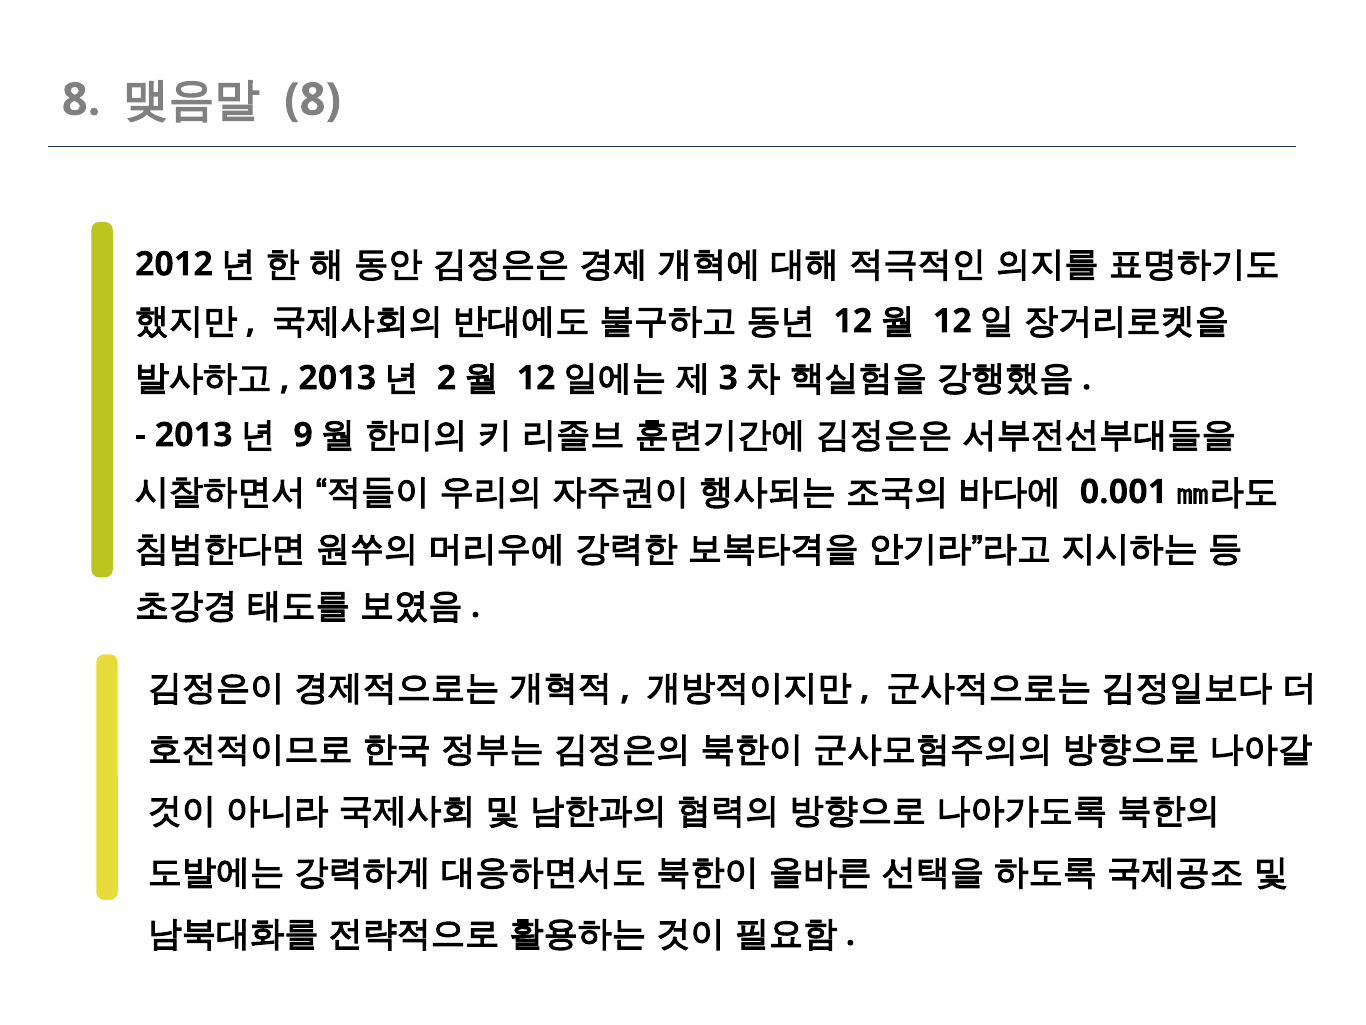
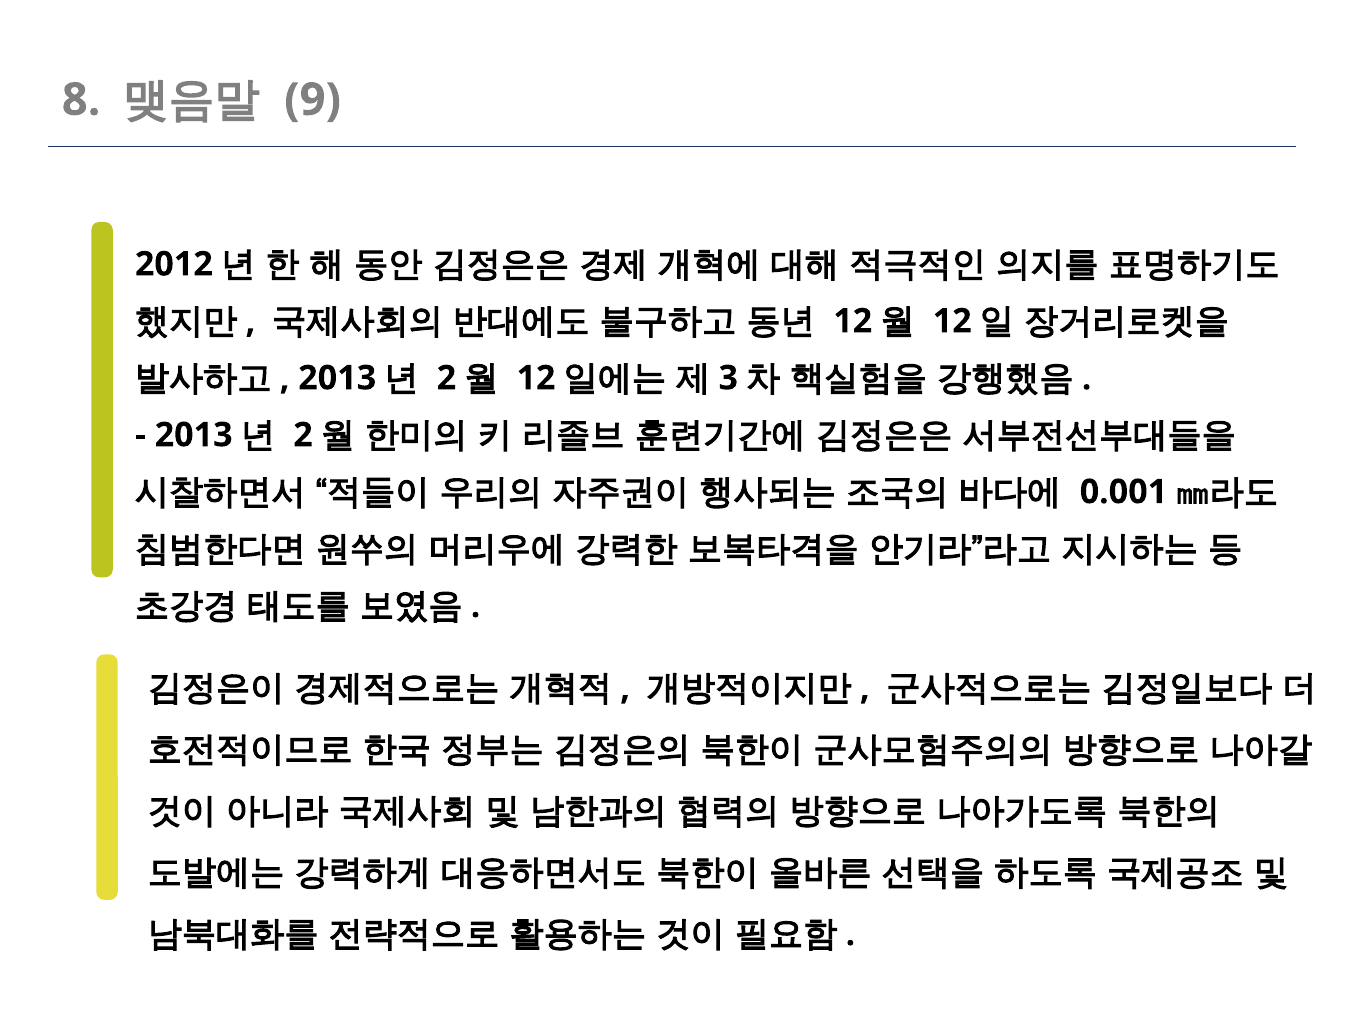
8 at (313, 100): 8 -> 9
9 at (303, 435): 9 -> 2
